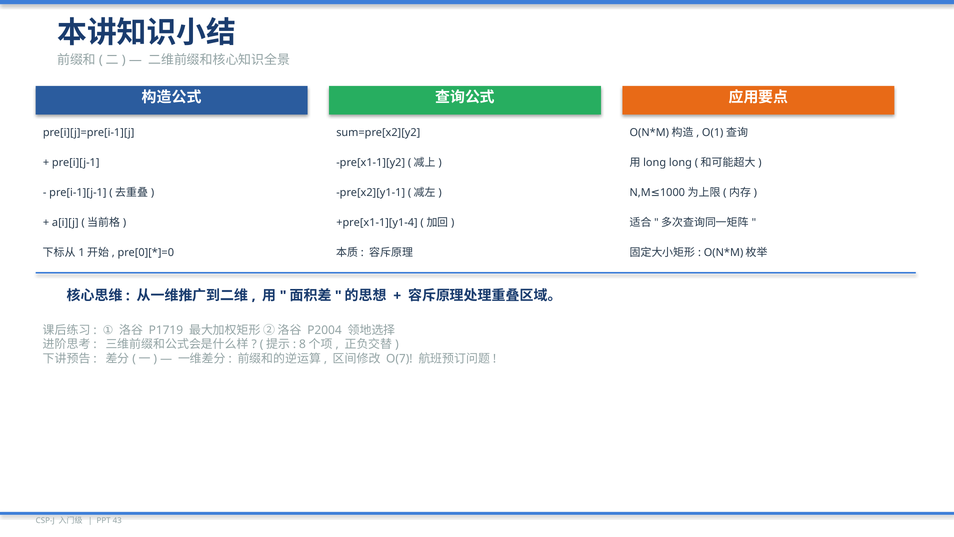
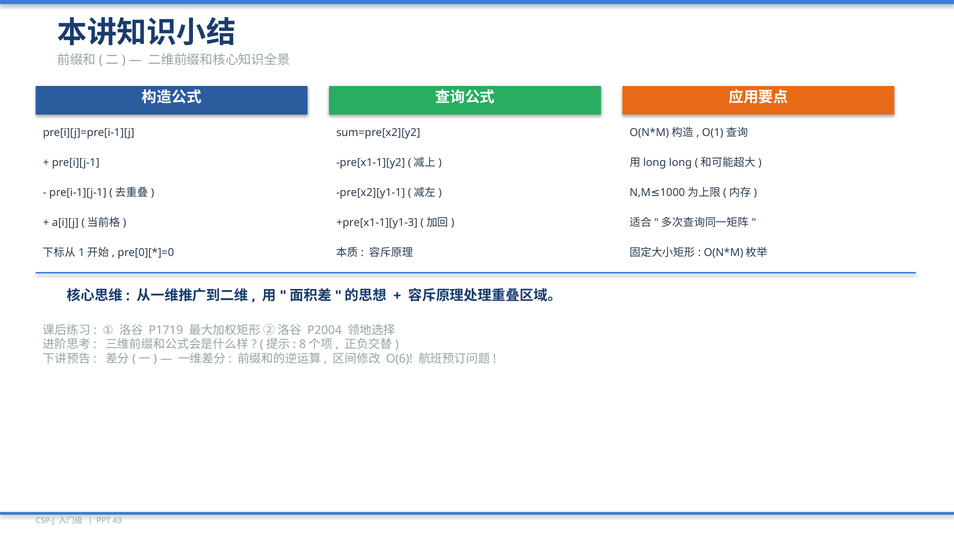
+pre[x1-1][y1-4: +pre[x1-1][y1-4 -> +pre[x1-1][y1-3
O(7: O(7 -> O(6
